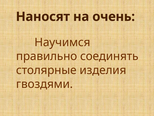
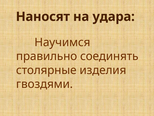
очень: очень -> удара
